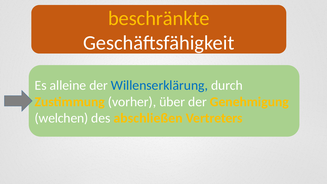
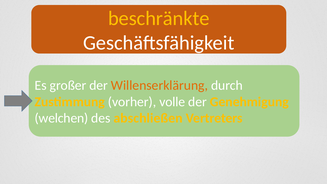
alleine: alleine -> großer
Willenserklärung colour: blue -> orange
über: über -> volle
